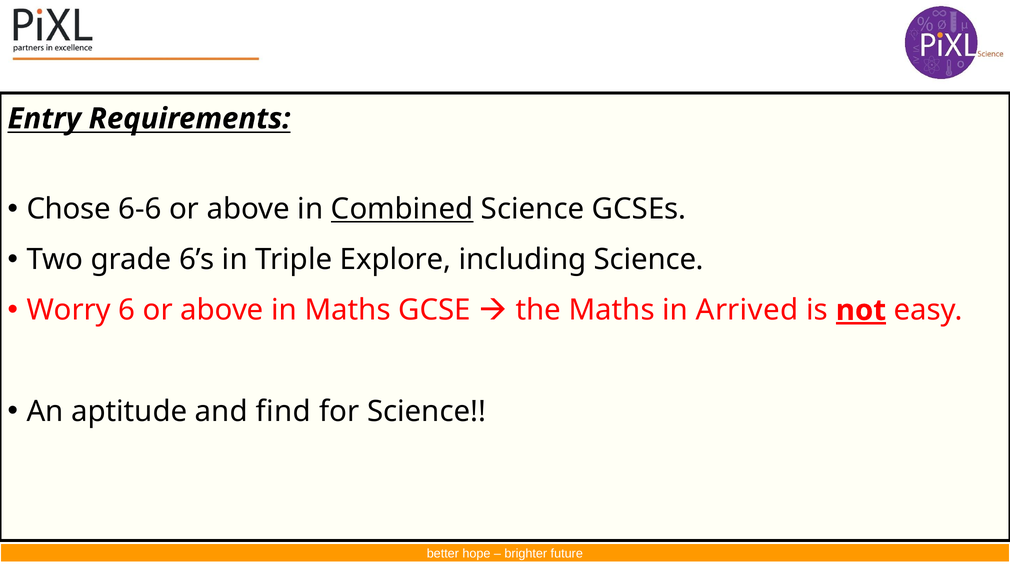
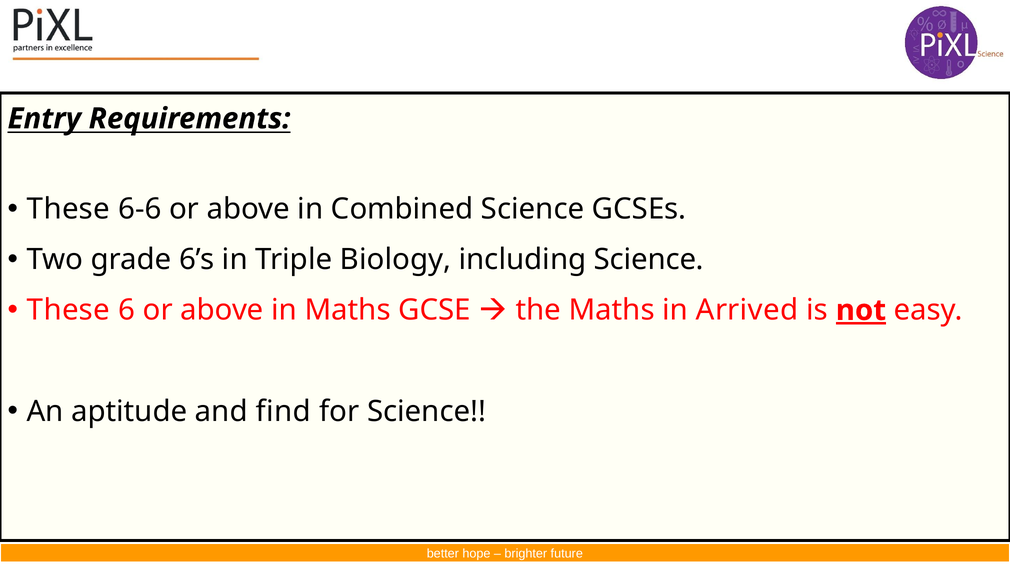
Chose at (69, 209): Chose -> These
Combined underline: present -> none
Explore: Explore -> Biology
Worry at (69, 310): Worry -> These
